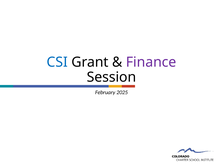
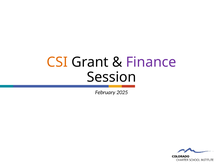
CSI colour: blue -> orange
